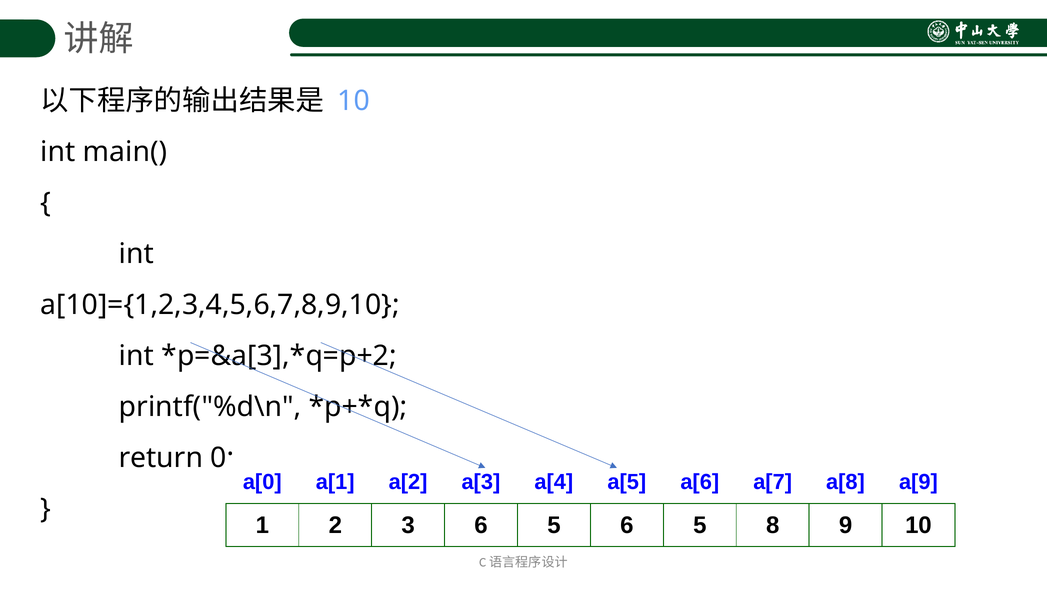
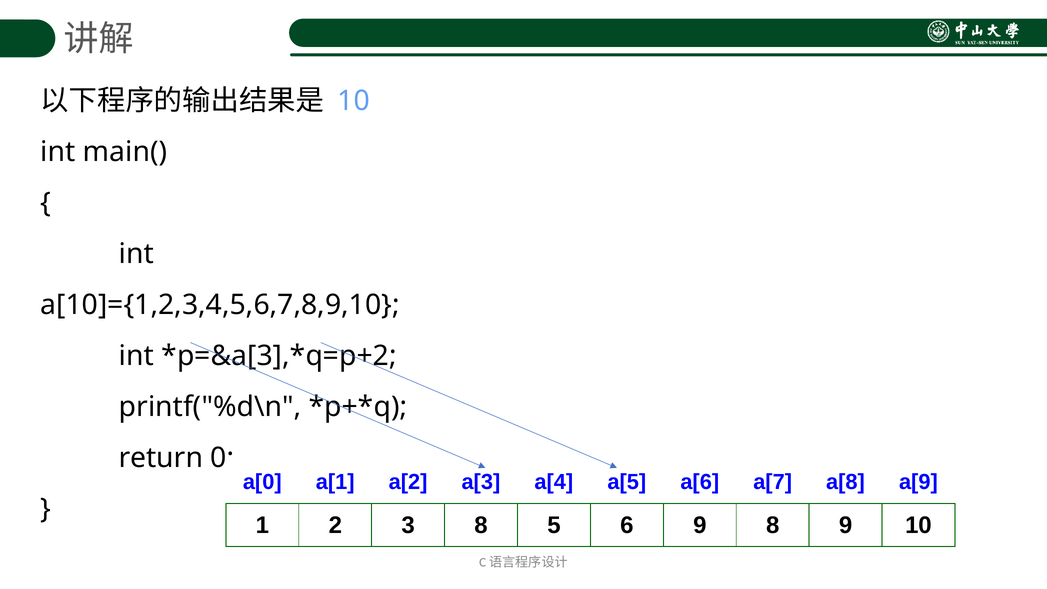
3 6: 6 -> 8
5 at (700, 525): 5 -> 9
